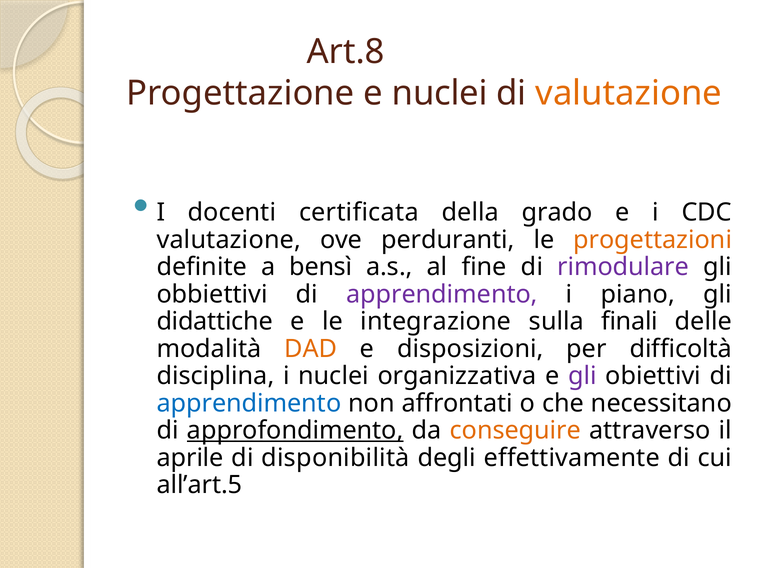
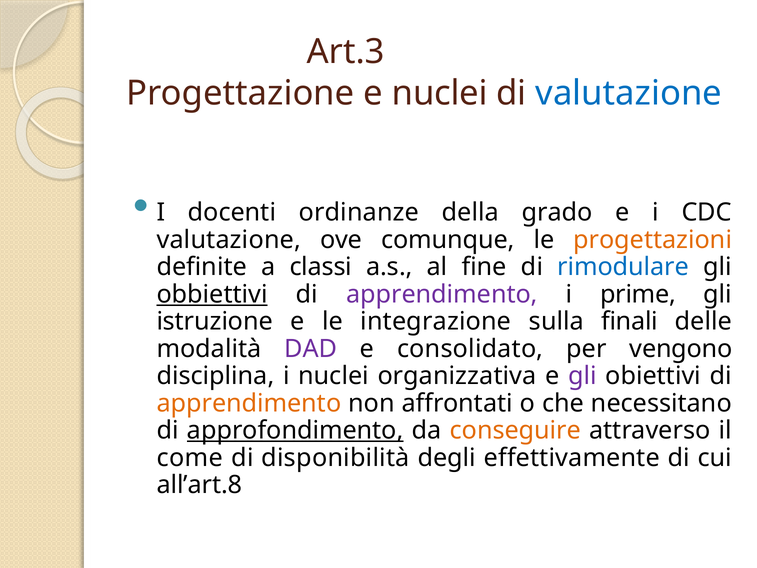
Art.8: Art.8 -> Art.3
valutazione at (629, 93) colour: orange -> blue
certificata: certificata -> ordinanze
perduranti: perduranti -> comunque
bensì: bensì -> classi
rimodulare colour: purple -> blue
obbiettivi underline: none -> present
piano: piano -> prime
didattiche: didattiche -> istruzione
DAD colour: orange -> purple
disposizioni: disposizioni -> consolidato
difficoltà: difficoltà -> vengono
apprendimento at (249, 403) colour: blue -> orange
aprile: aprile -> come
all’art.5: all’art.5 -> all’art.8
